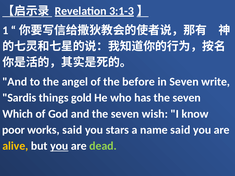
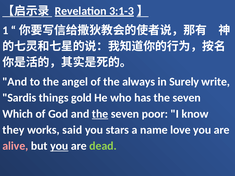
before: before -> always
in Seven: Seven -> Surely
the at (100, 114) underline: none -> present
wish: wish -> poor
poor: poor -> they
name said: said -> love
alive colour: yellow -> pink
